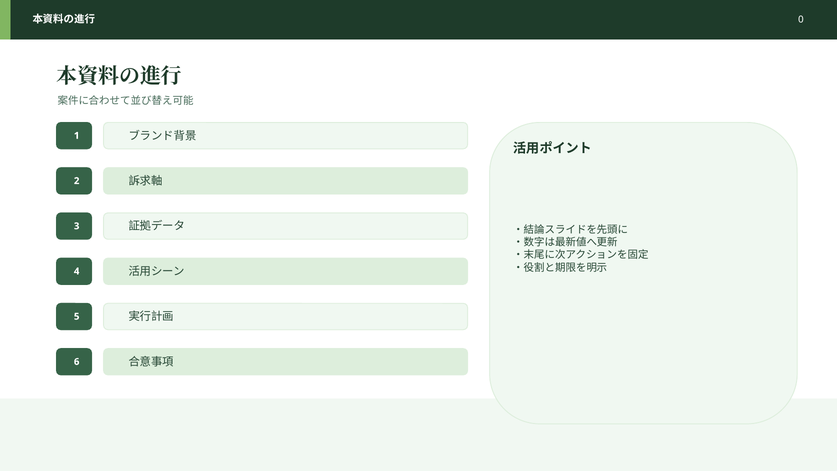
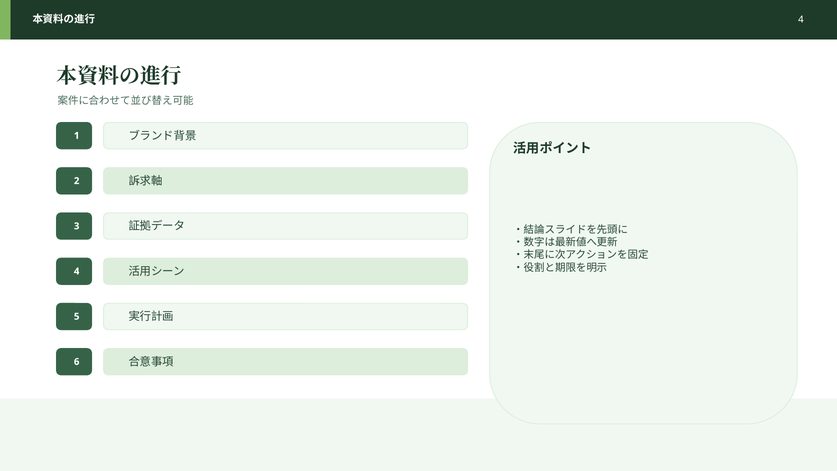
0 at (801, 19): 0 -> 4
